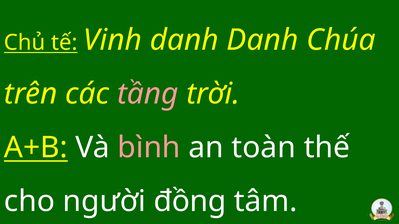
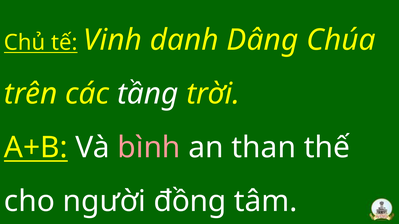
danh Danh: Danh -> Dâng
tầng colour: pink -> white
toàn: toàn -> than
